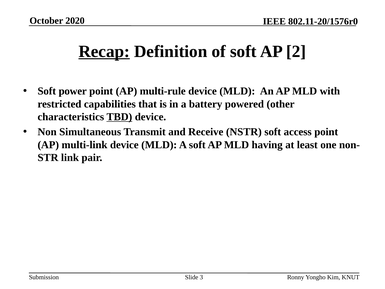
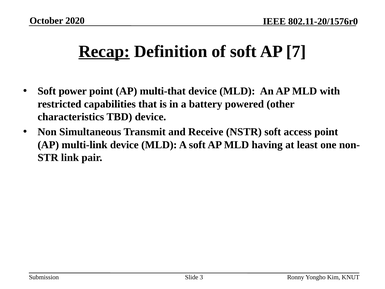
2: 2 -> 7
multi-rule: multi-rule -> multi-that
TBD underline: present -> none
